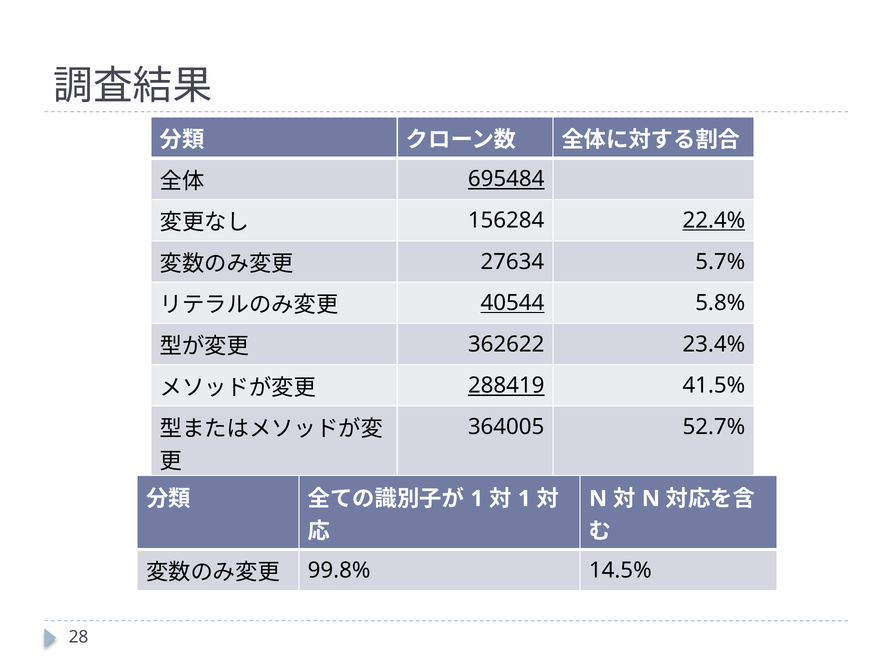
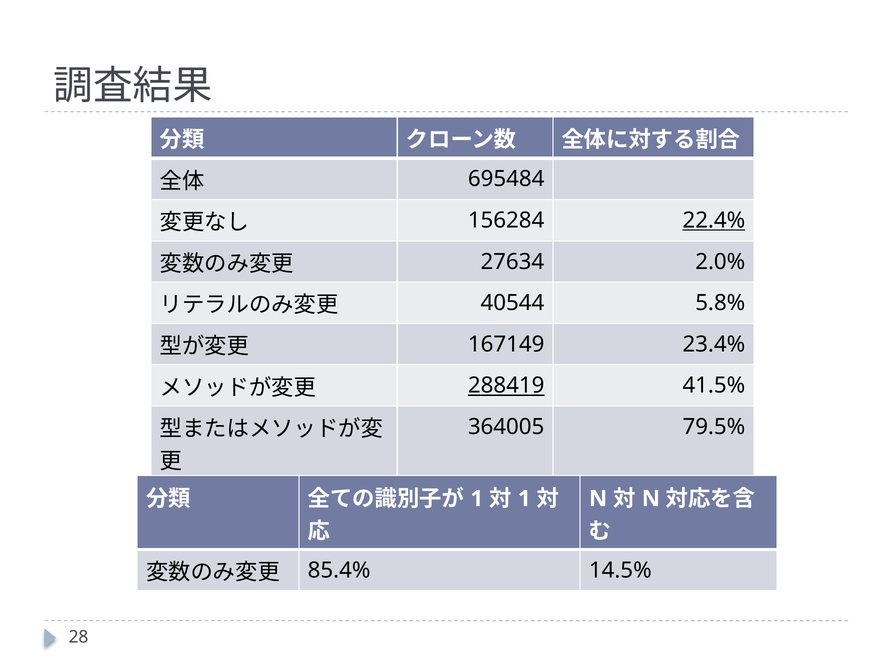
695484 underline: present -> none
5.7%: 5.7% -> 2.0%
40544 underline: present -> none
362622: 362622 -> 167149
52.7%: 52.7% -> 79.5%
99.8%: 99.8% -> 85.4%
